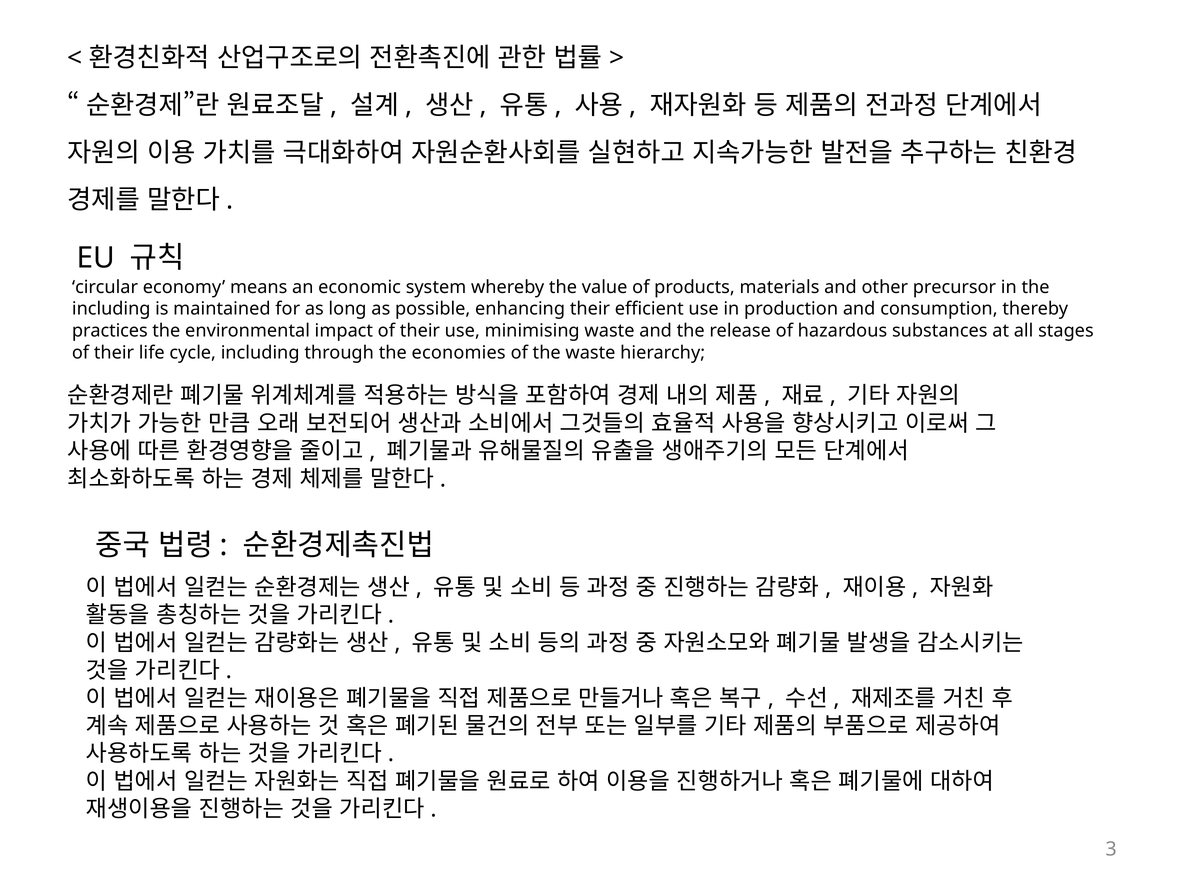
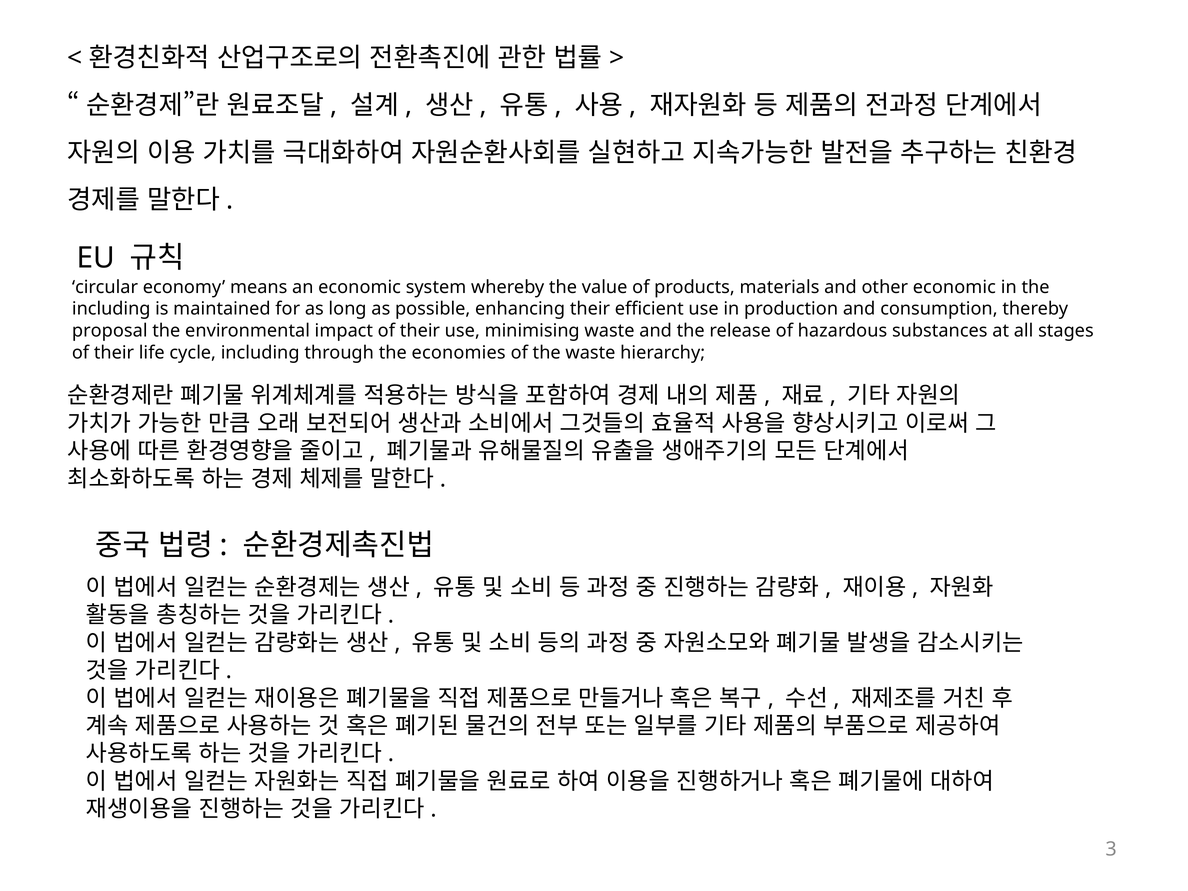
other precursor: precursor -> economic
practices: practices -> proposal
